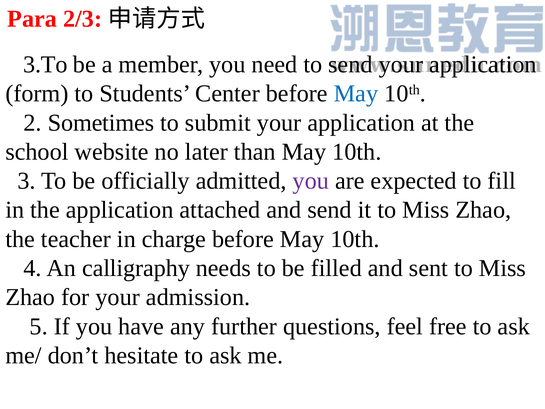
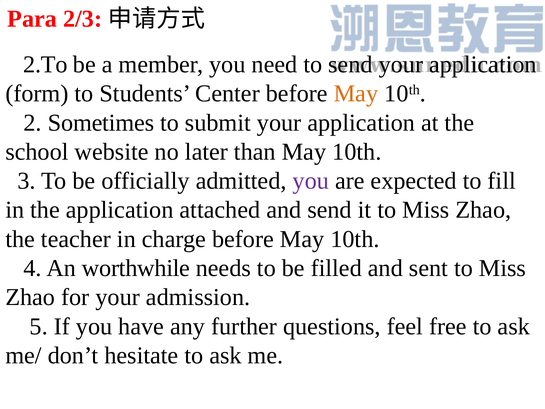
3.To: 3.To -> 2.To
May at (356, 94) colour: blue -> orange
calligraphy: calligraphy -> worthwhile
